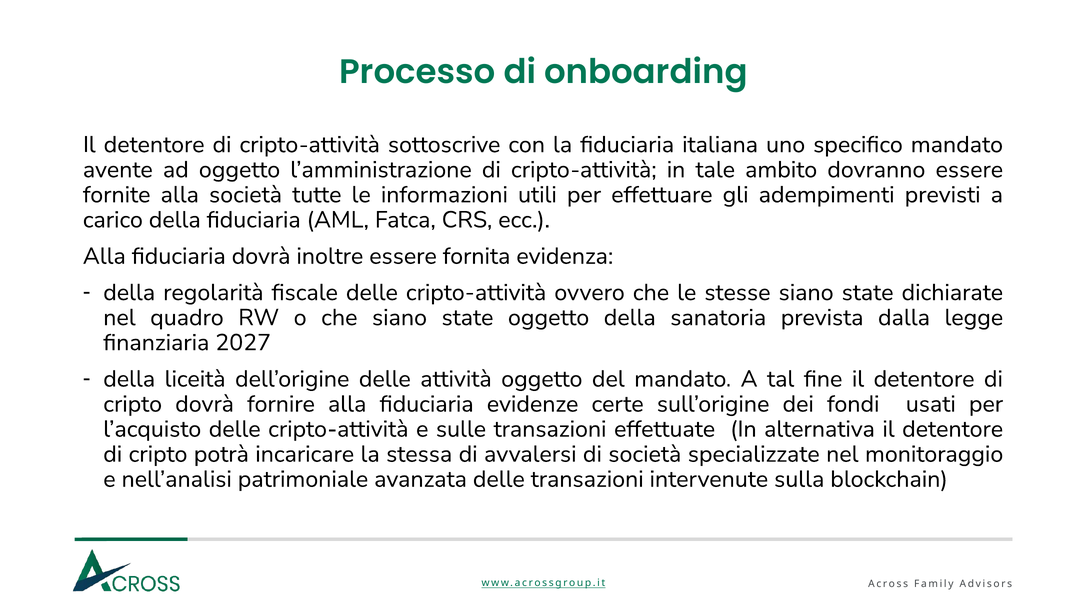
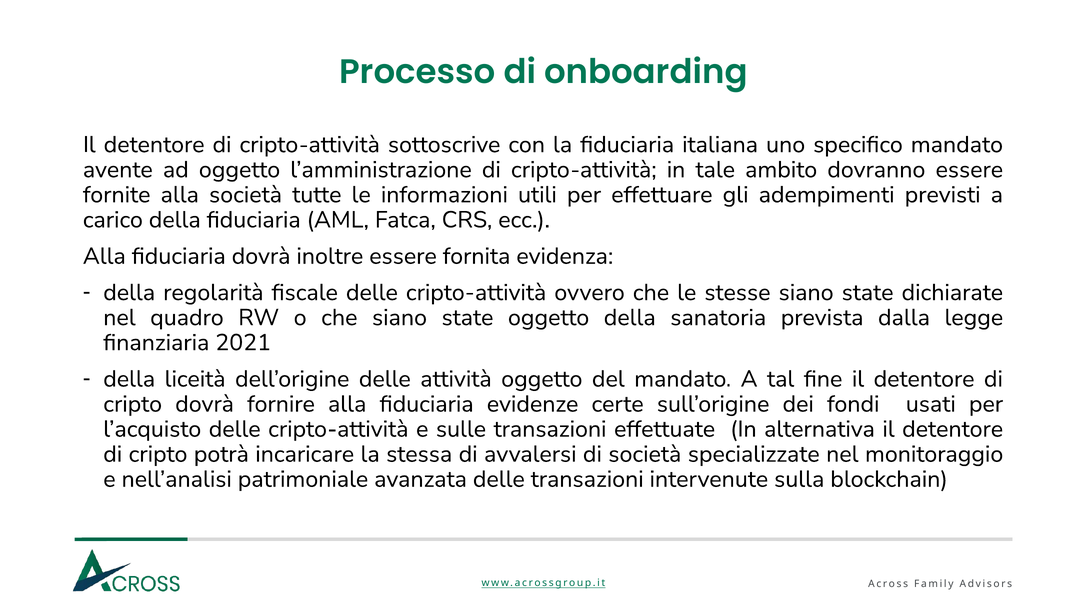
2027: 2027 -> 2021
